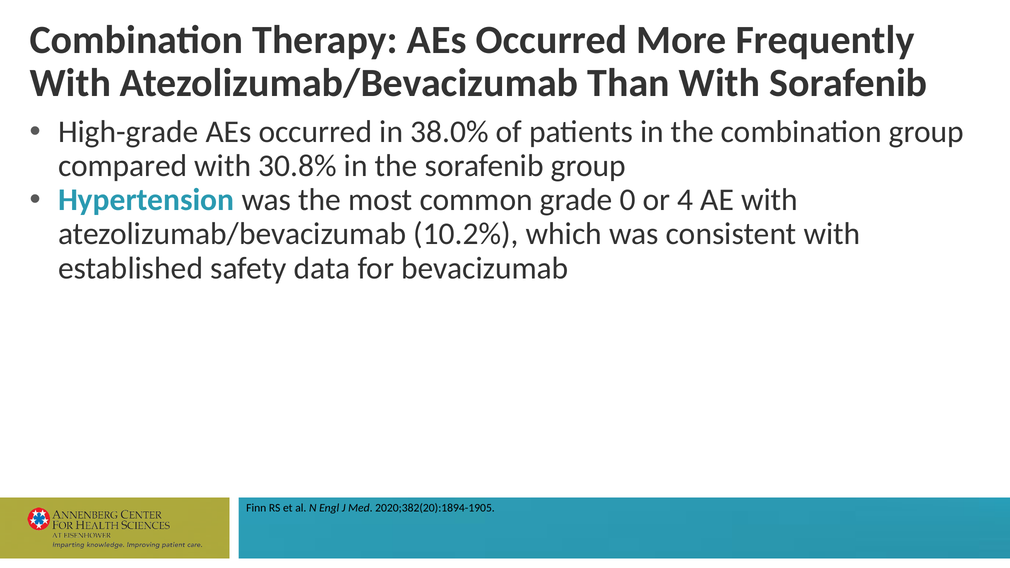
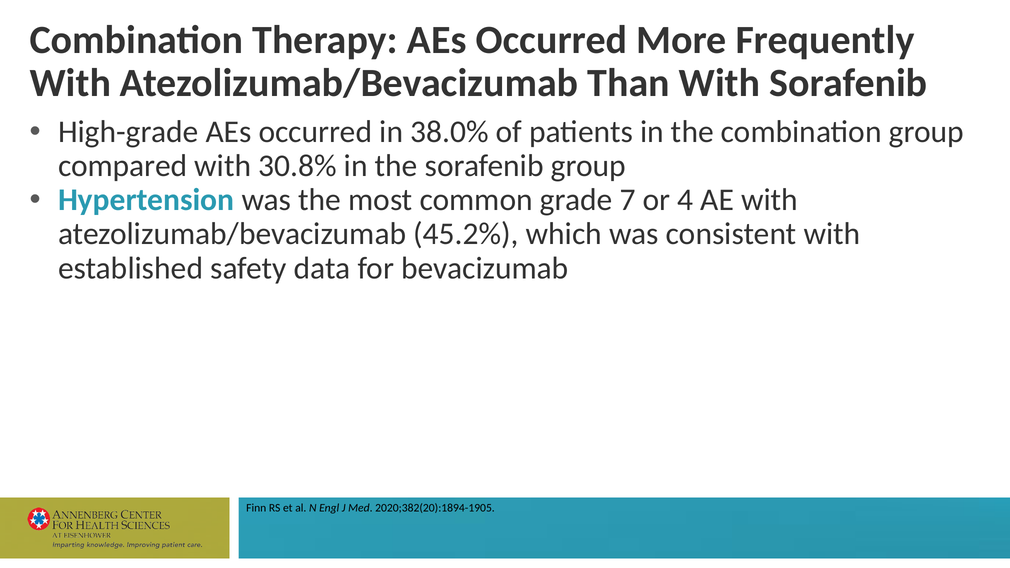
0: 0 -> 7
10.2%: 10.2% -> 45.2%
